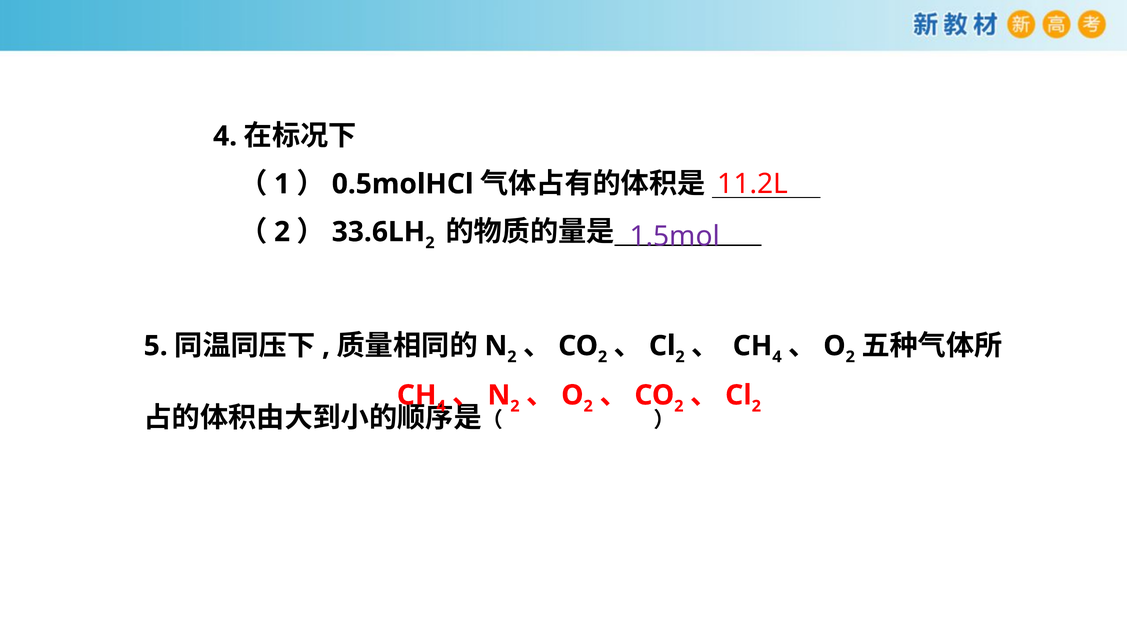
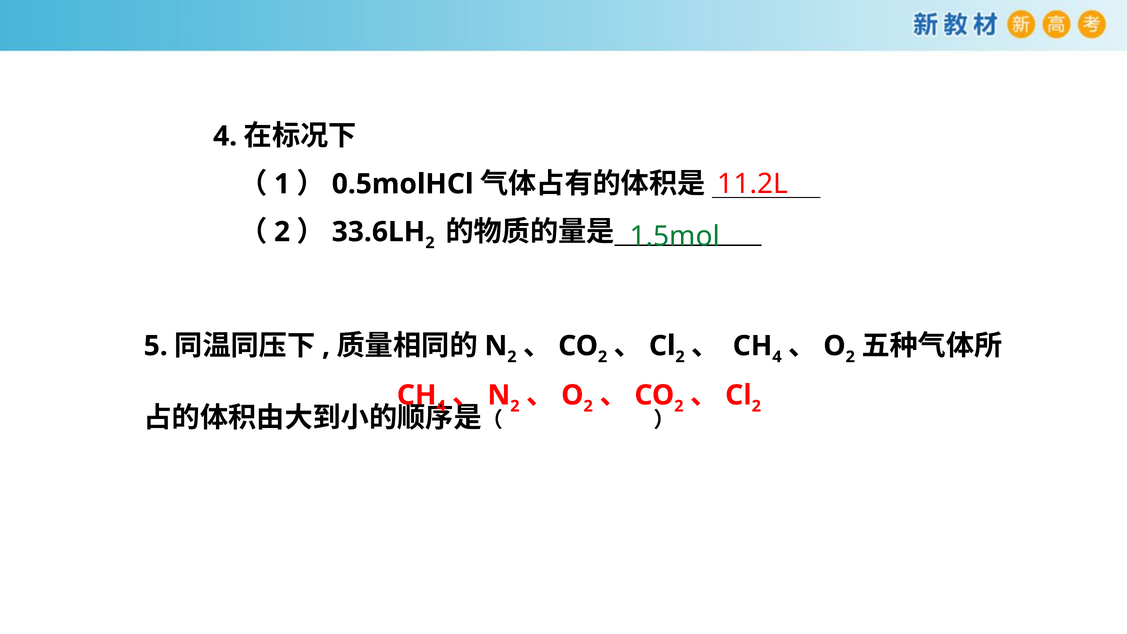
1.5mol colour: purple -> green
